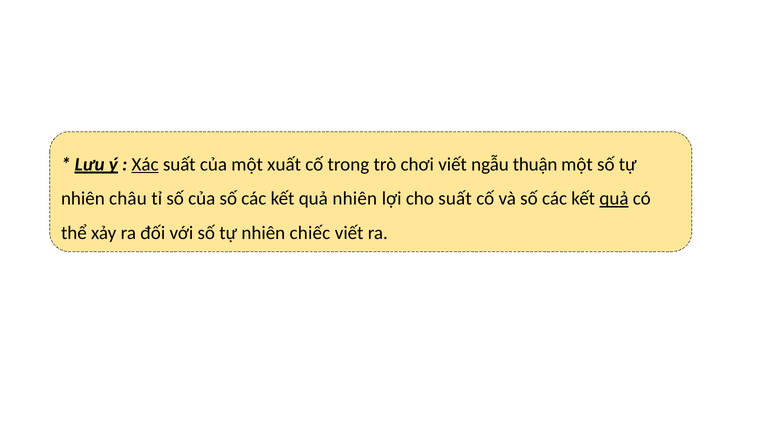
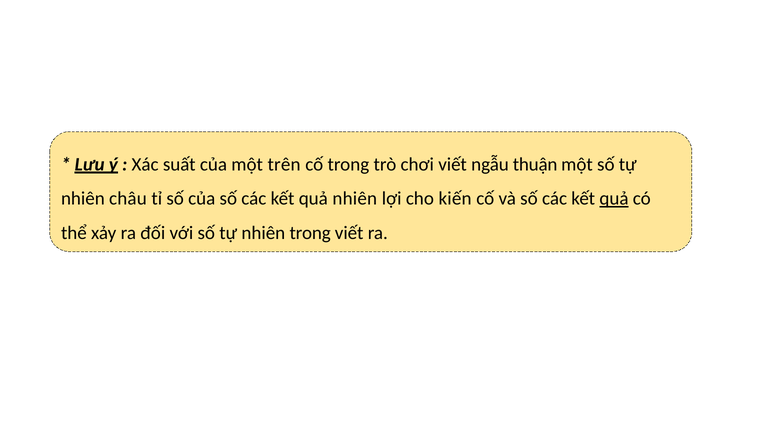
Xác underline: present -> none
xuất: xuất -> trên
cho suất: suất -> kiến
nhiên chiếc: chiếc -> trong
